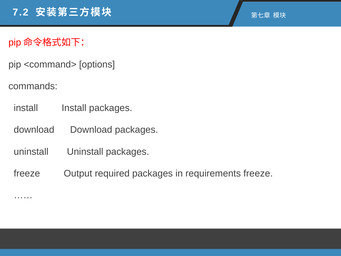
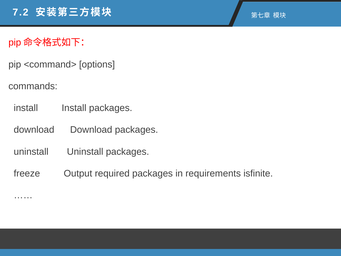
requirements freeze: freeze -> isfinite
